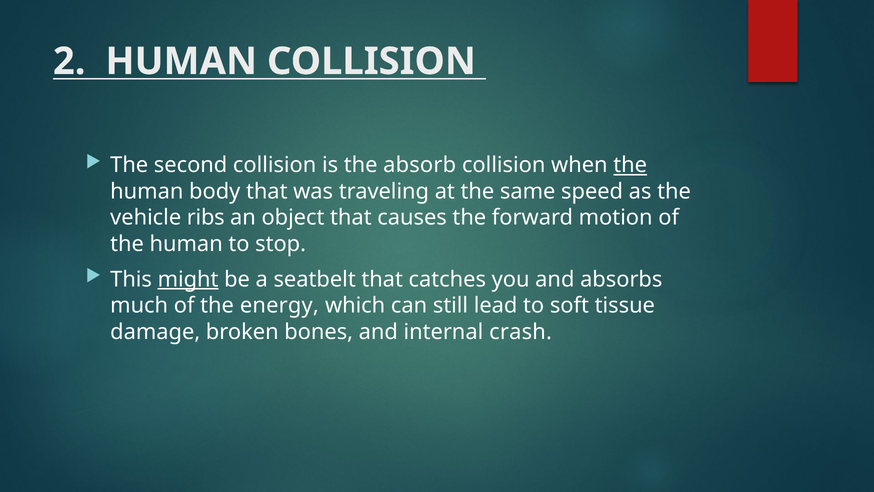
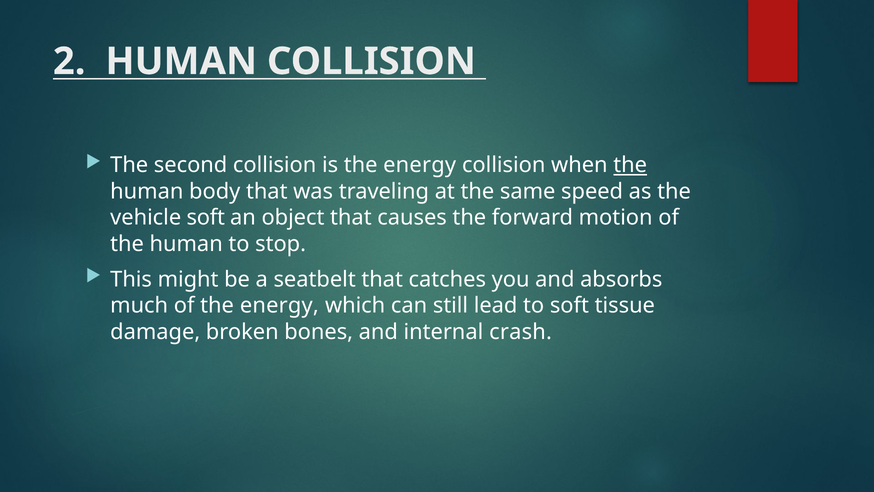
is the absorb: absorb -> energy
vehicle ribs: ribs -> soft
might underline: present -> none
